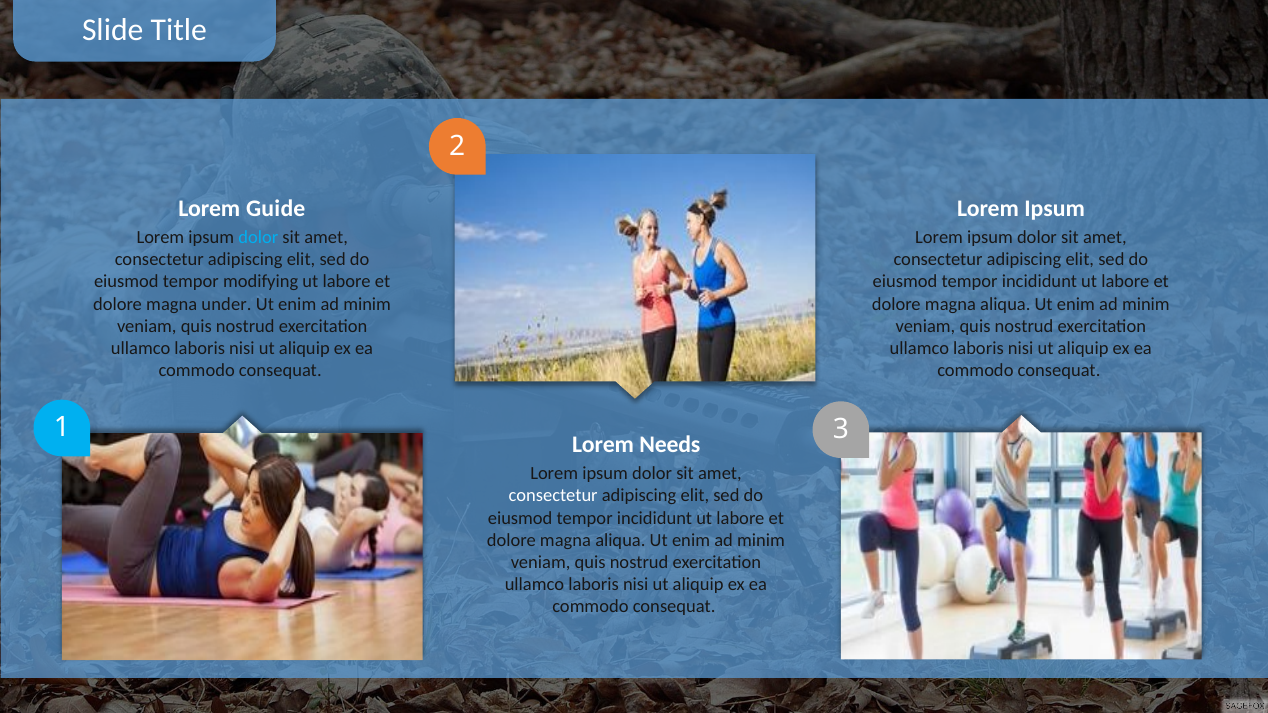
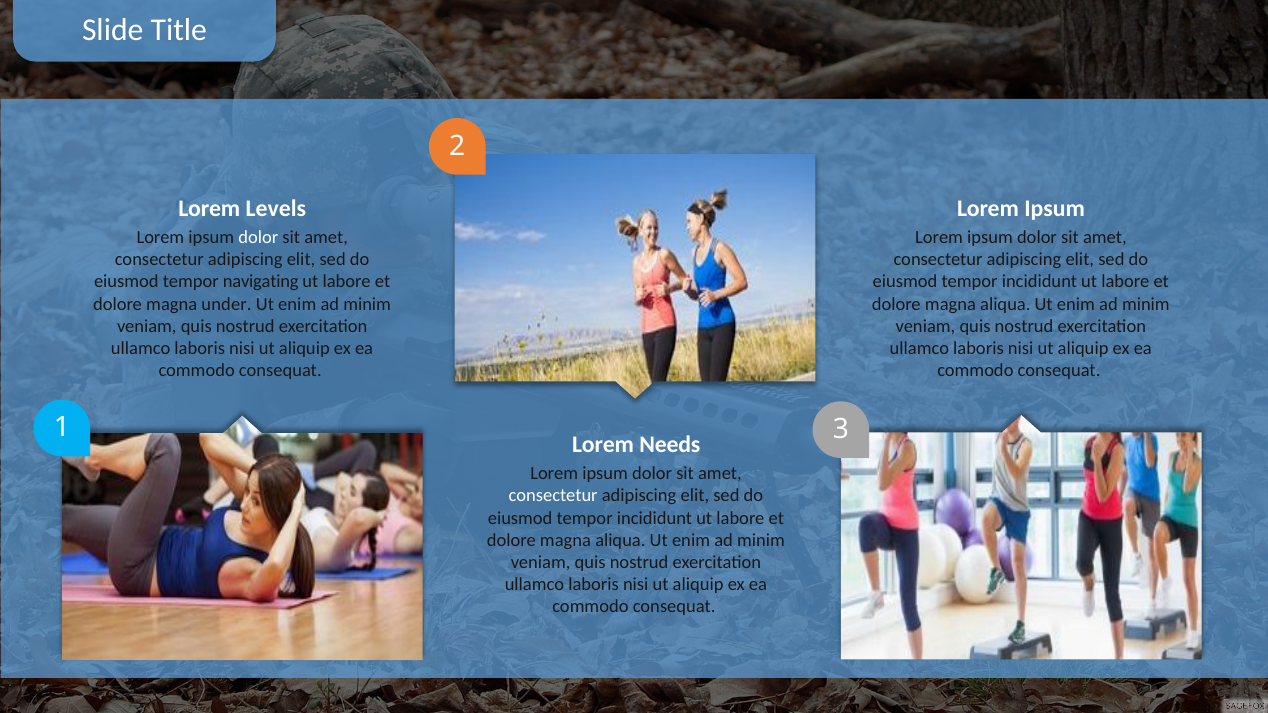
Guide: Guide -> Levels
dolor at (258, 237) colour: light blue -> white
modifying: modifying -> navigating
